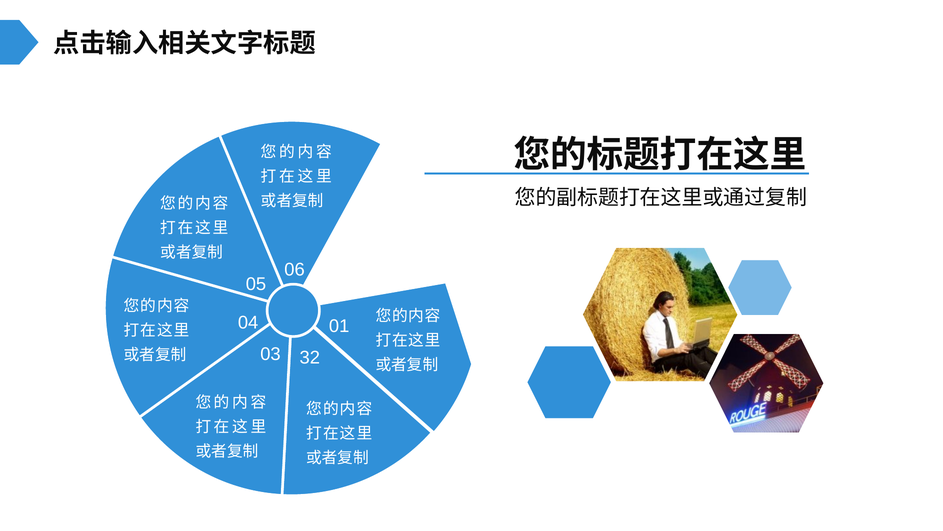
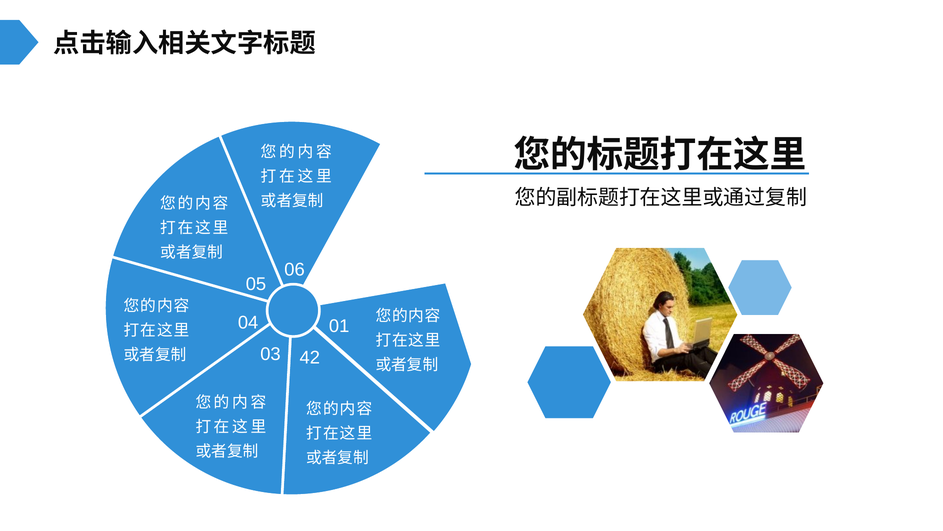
32: 32 -> 42
